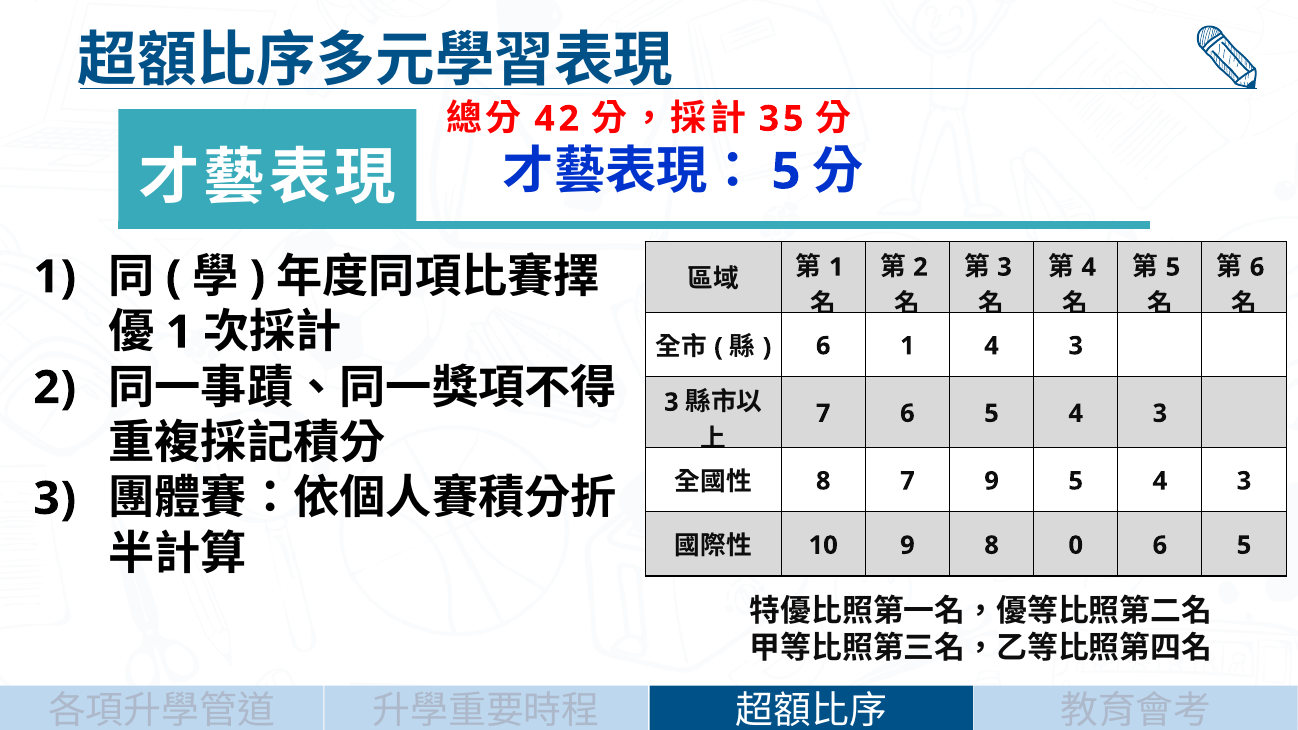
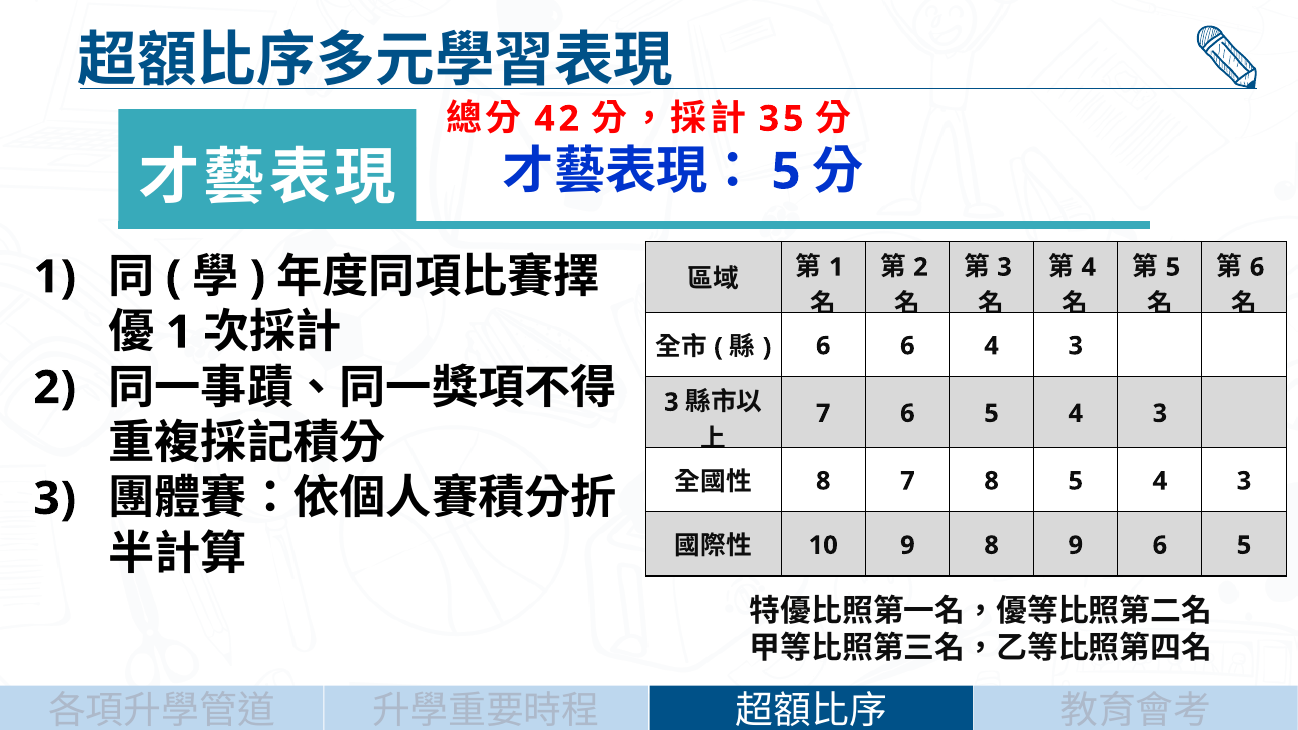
6 1: 1 -> 6
7 9: 9 -> 8
8 0: 0 -> 9
